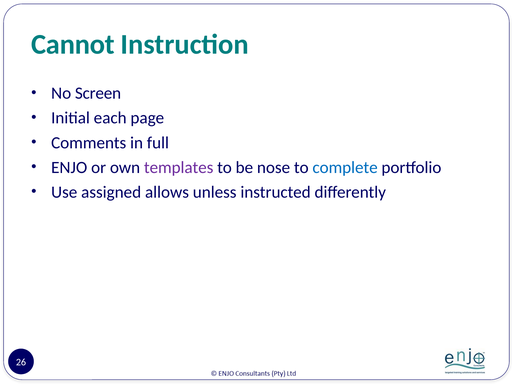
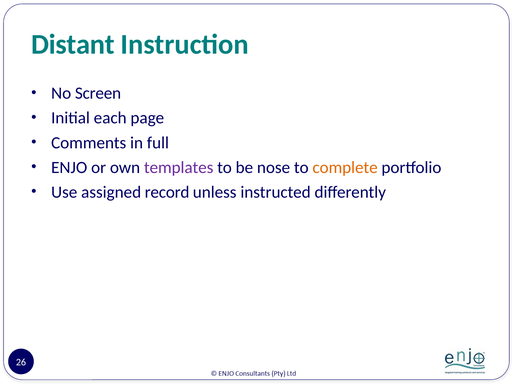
Cannot: Cannot -> Distant
complete colour: blue -> orange
allows: allows -> record
